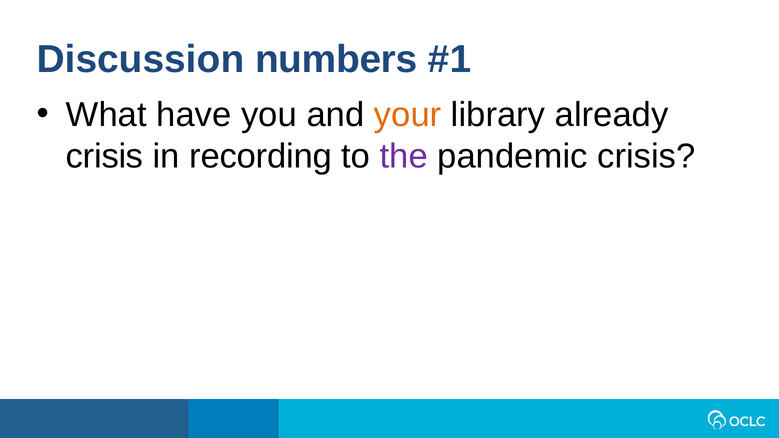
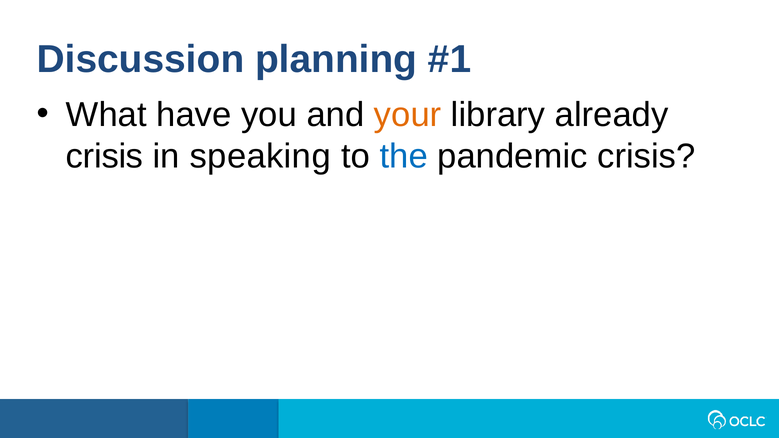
numbers: numbers -> planning
recording: recording -> speaking
the colour: purple -> blue
